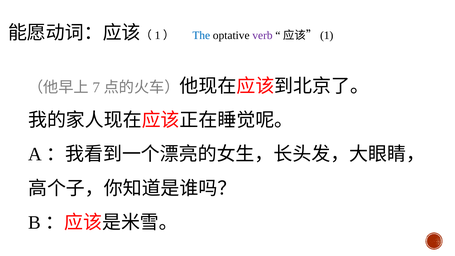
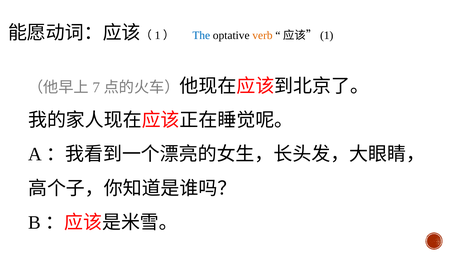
verb colour: purple -> orange
